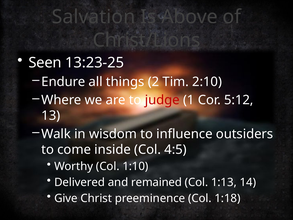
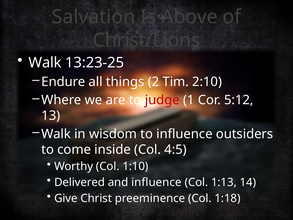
Seen at (45, 63): Seen -> Walk
and remained: remained -> influence
